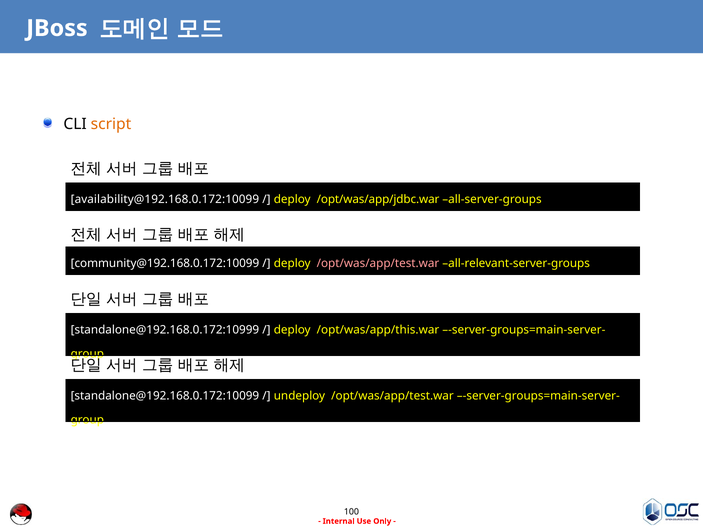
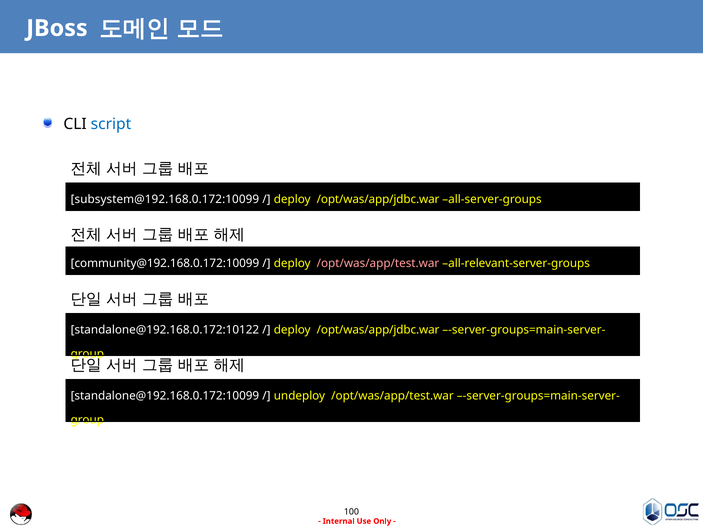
script colour: orange -> blue
availability@192.168.0.172:10099: availability@192.168.0.172:10099 -> subsystem@192.168.0.172:10099
standalone@192.168.0.172:10999: standalone@192.168.0.172:10999 -> standalone@192.168.0.172:10122
/opt/was/app/this.war at (378, 330): /opt/was/app/this.war -> /opt/was/app/jdbc.war
